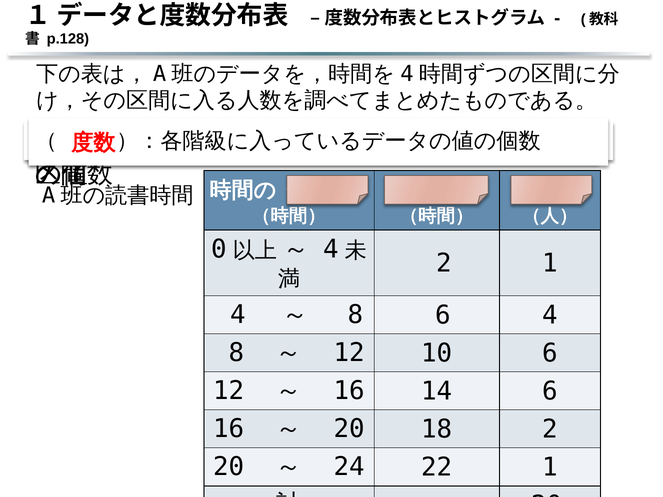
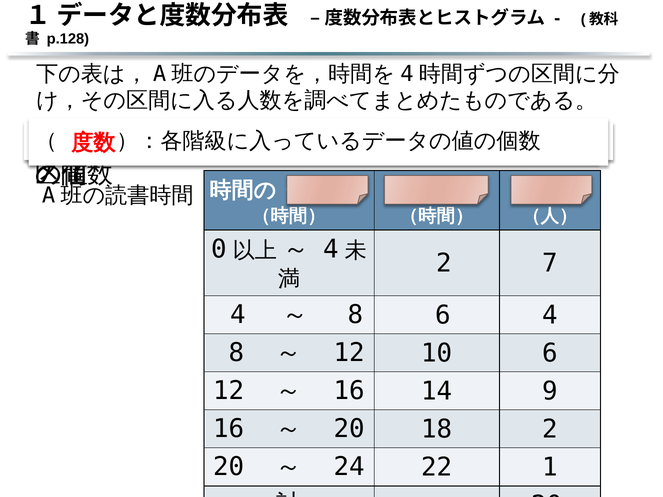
2 1: 1 -> 7
14 6: 6 -> 9
